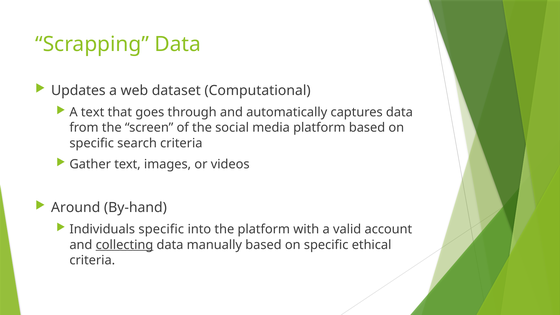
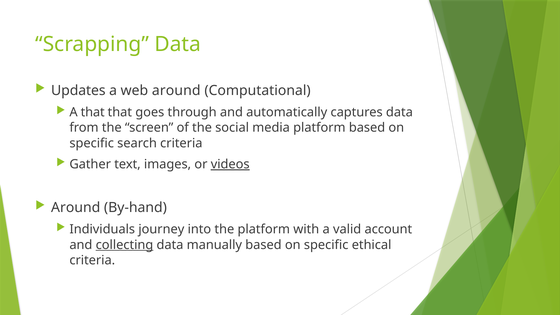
web dataset: dataset -> around
A text: text -> that
videos underline: none -> present
Individuals specific: specific -> journey
